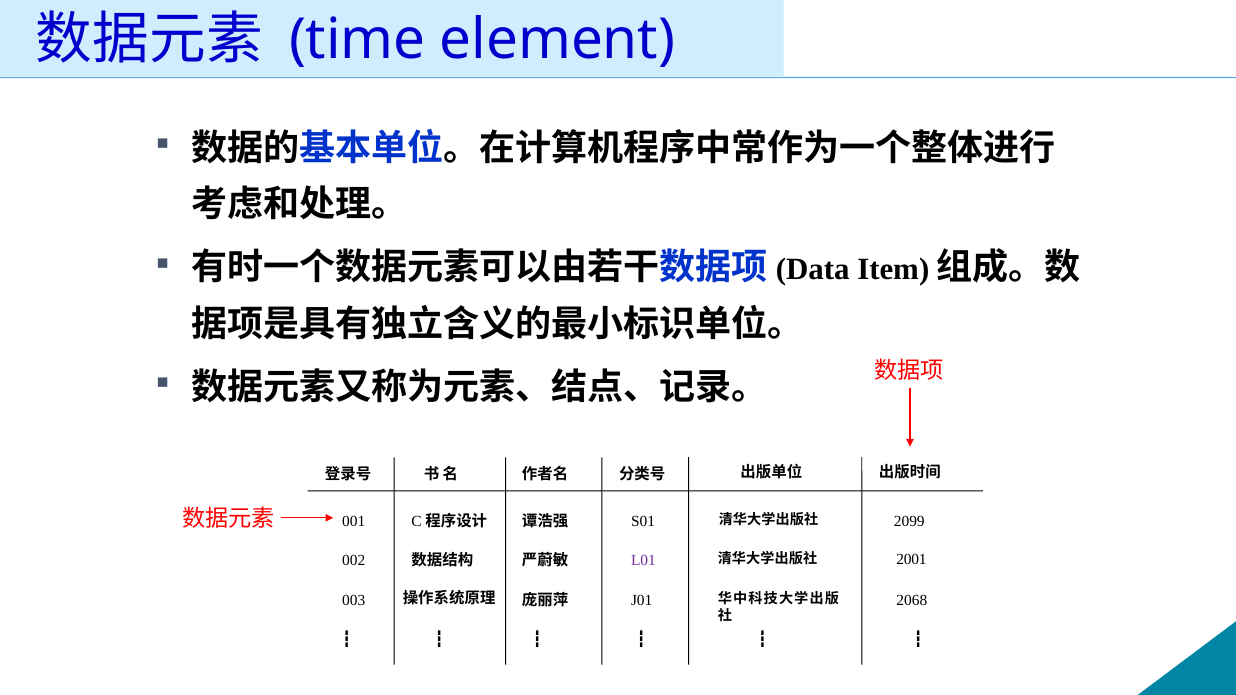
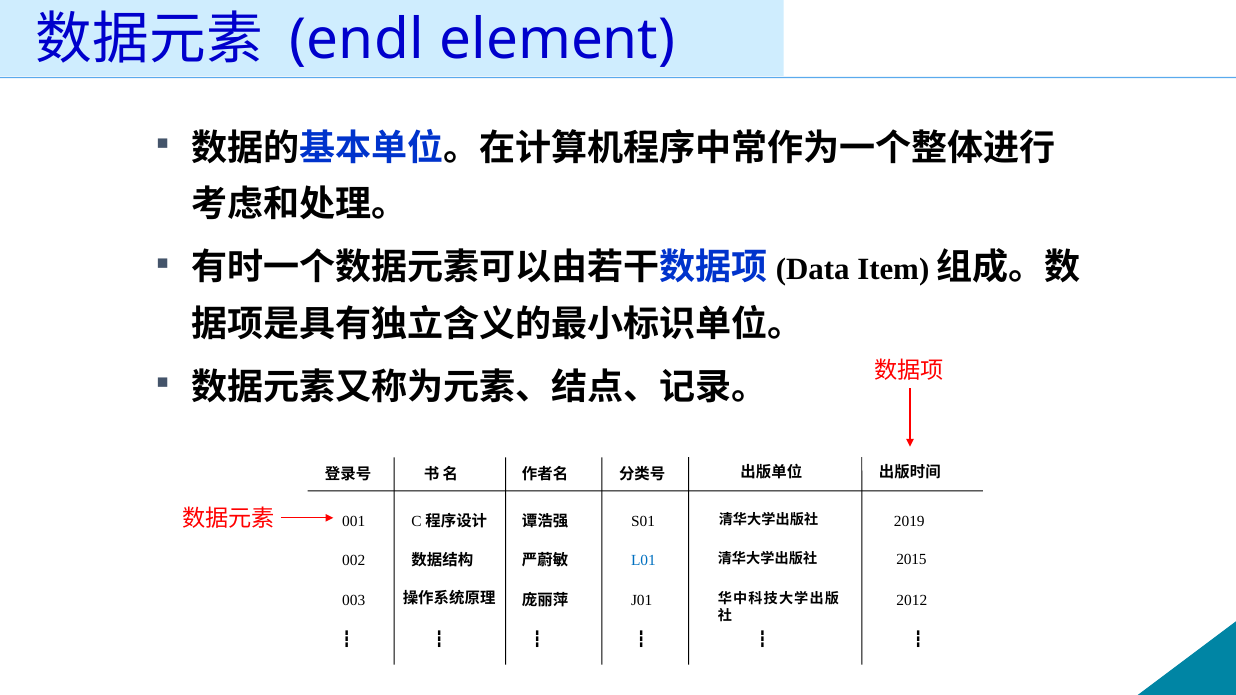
time: time -> endl
2099: 2099 -> 2019
L01 colour: purple -> blue
2001: 2001 -> 2015
2068: 2068 -> 2012
